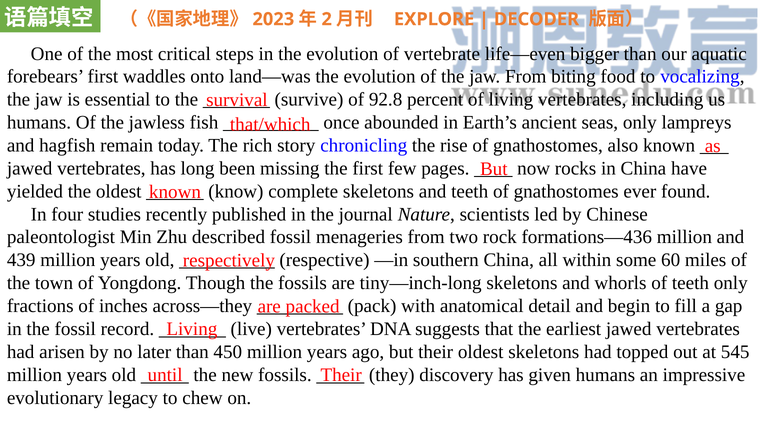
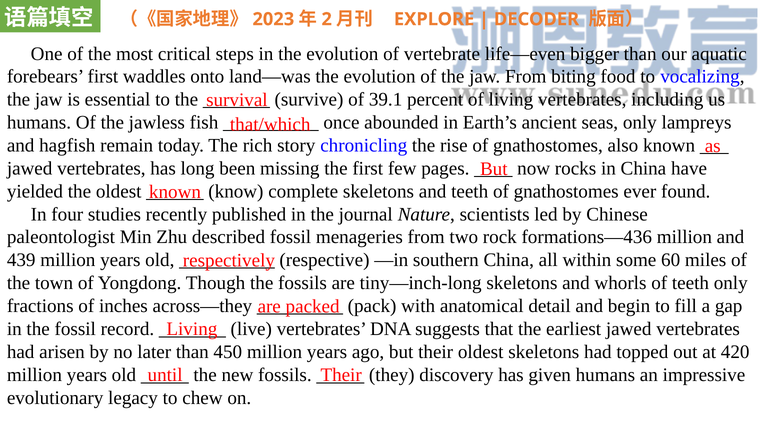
92.8: 92.8 -> 39.1
545: 545 -> 420
